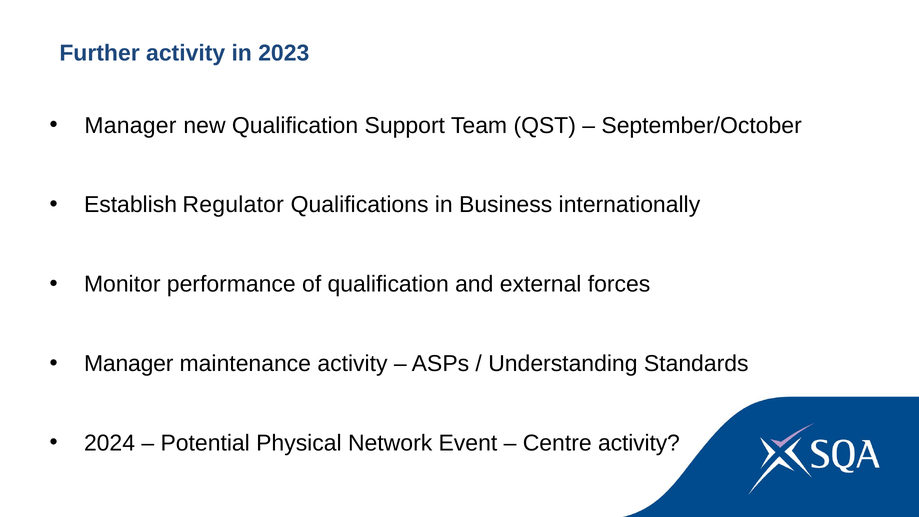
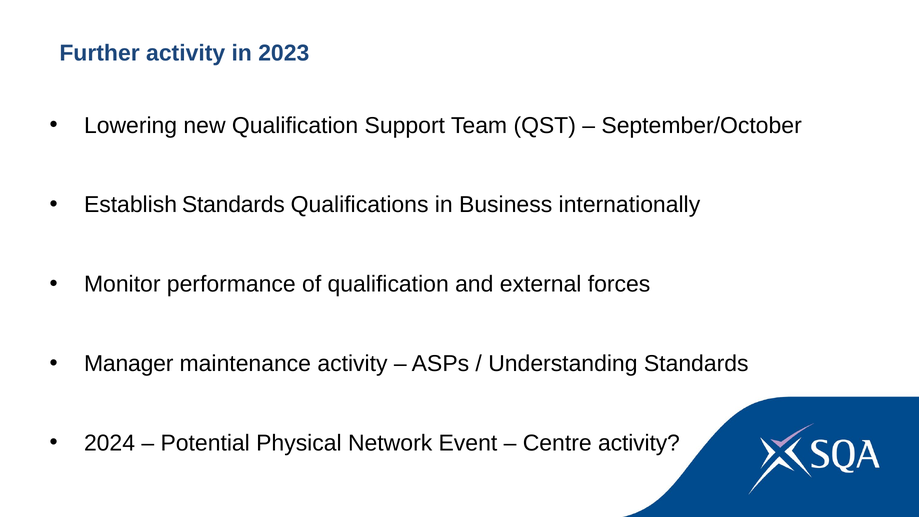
Manager at (130, 125): Manager -> Lowering
Establish Regulator: Regulator -> Standards
